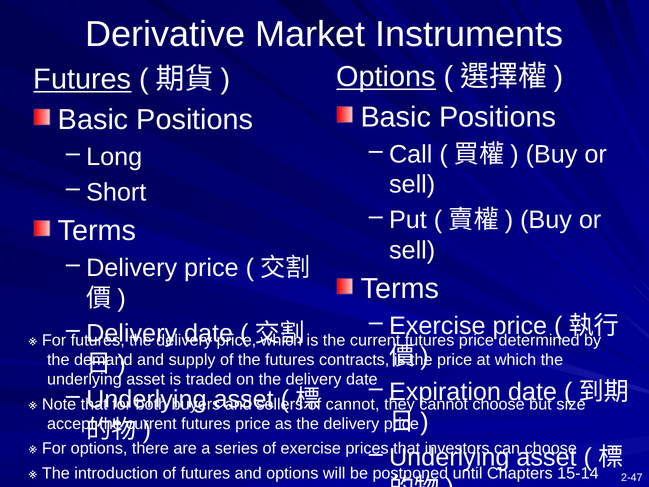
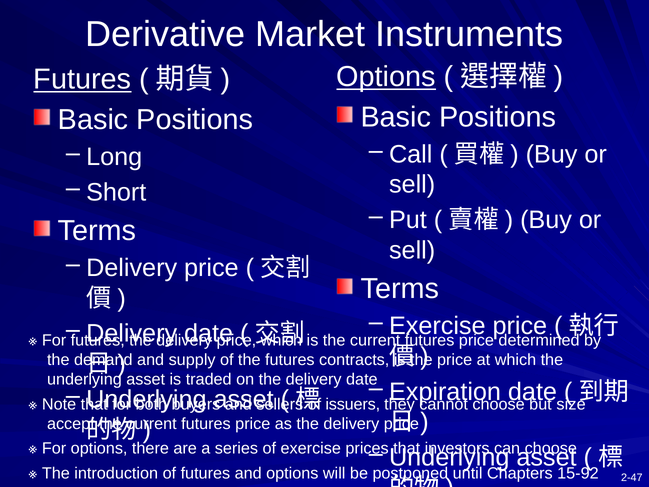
cannot at (353, 404): cannot -> issuers
15-14: 15-14 -> 15-92
